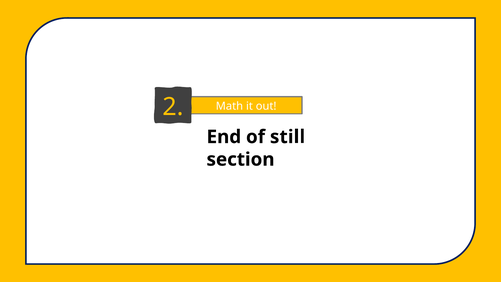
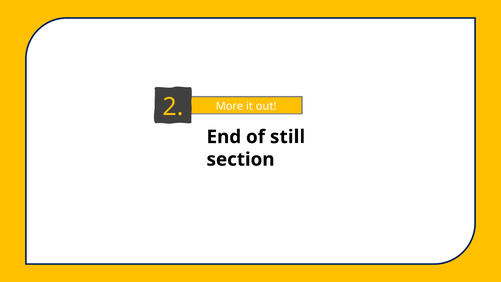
Math: Math -> More
